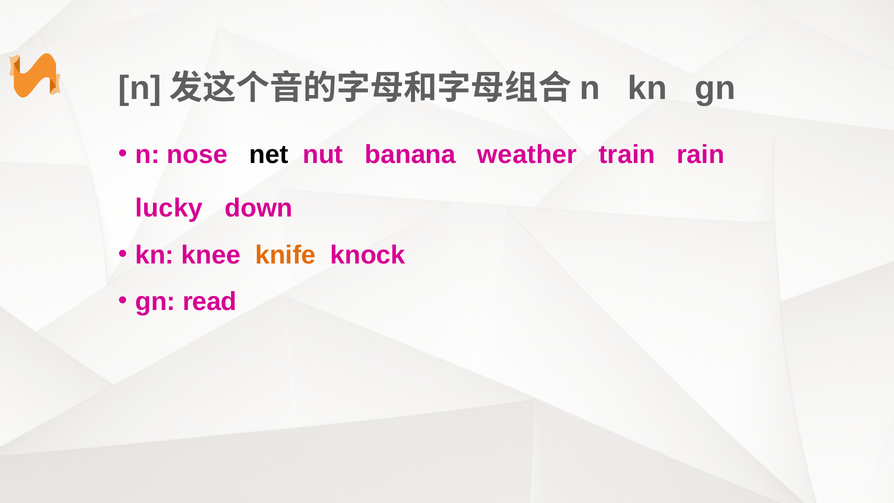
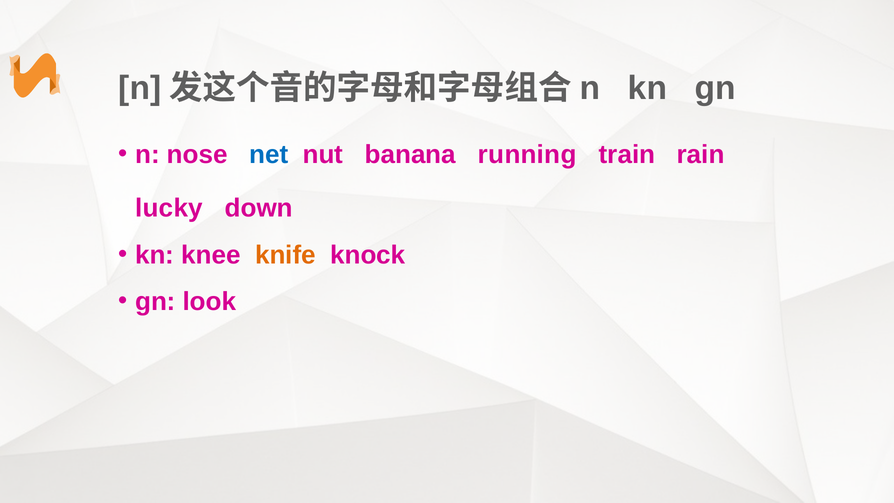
net colour: black -> blue
weather: weather -> running
read: read -> look
